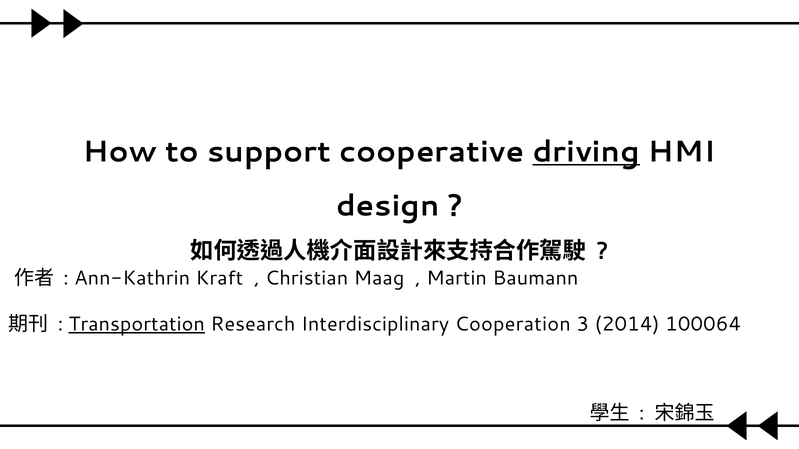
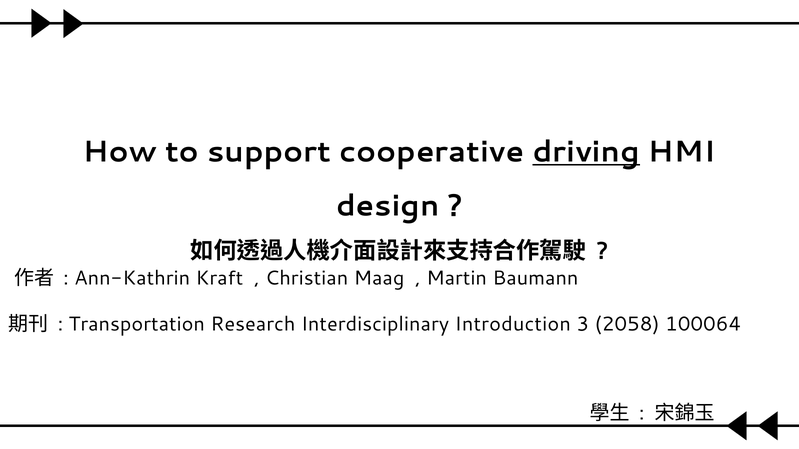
Transportation underline: present -> none
Cooperation: Cooperation -> Introduction
2014: 2014 -> 2058
